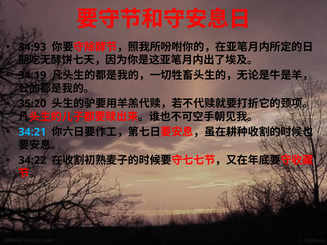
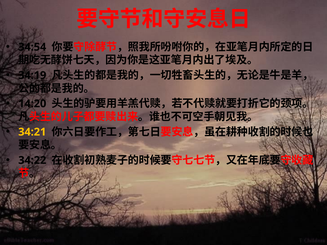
34:93: 34:93 -> 34:54
35:20: 35:20 -> 14:20
34:21 colour: light blue -> yellow
